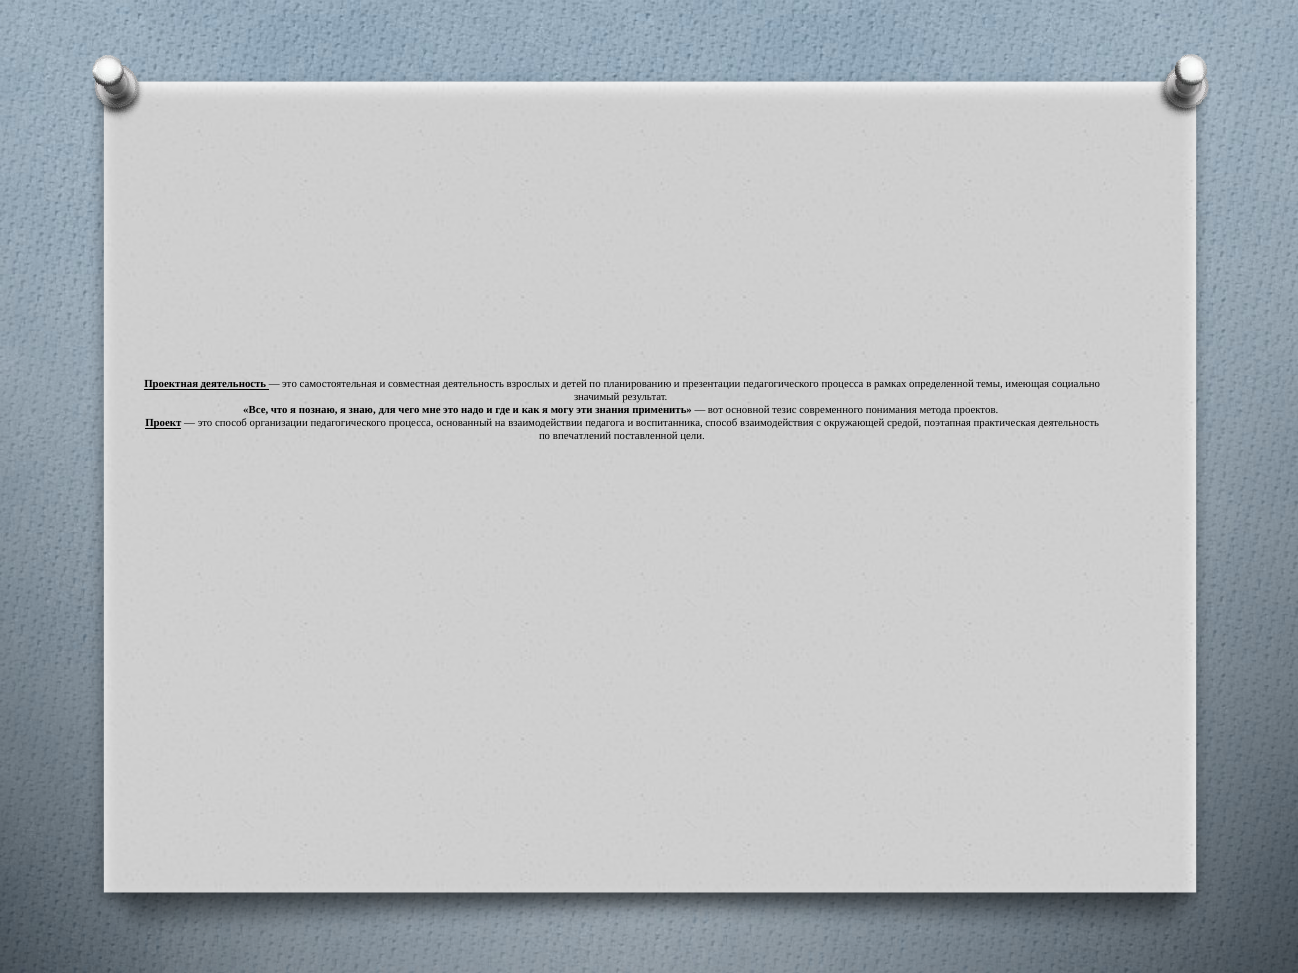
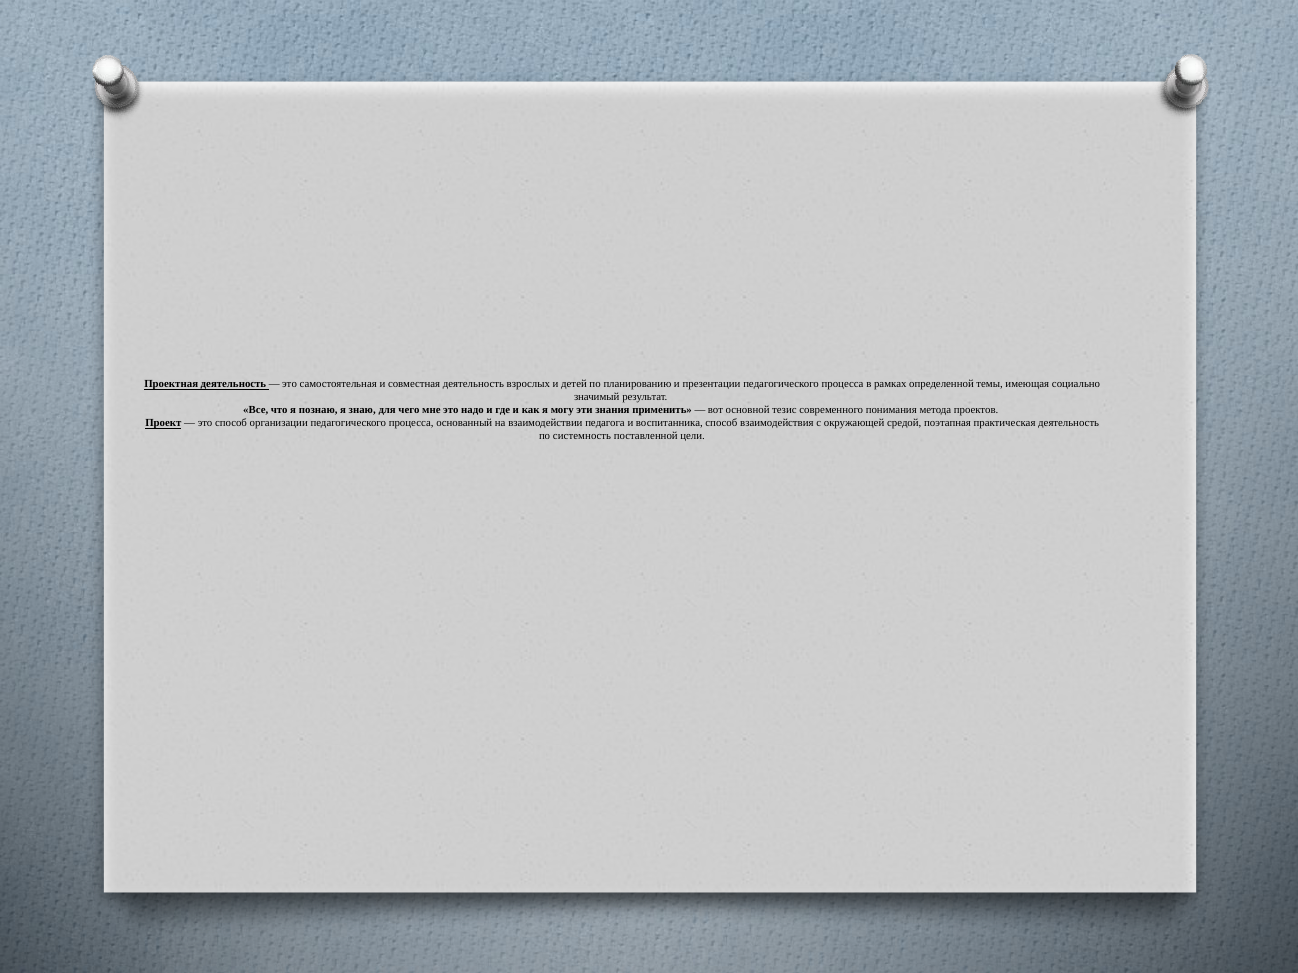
впечатлений: впечатлений -> системность
